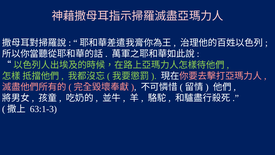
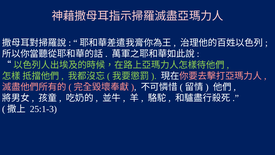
63:1-3: 63:1-3 -> 25:1-3
